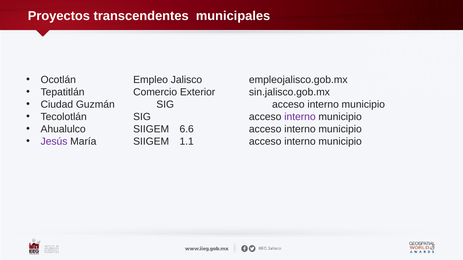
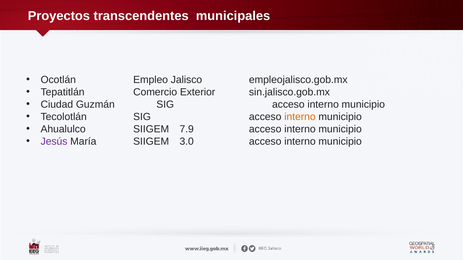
interno at (300, 117) colour: purple -> orange
6.6: 6.6 -> 7.9
1.1: 1.1 -> 3.0
